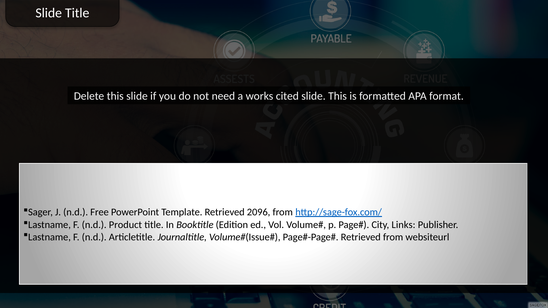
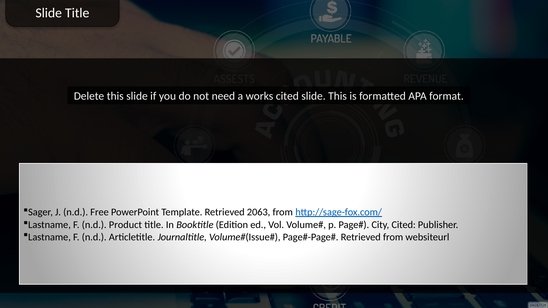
2096: 2096 -> 2063
City Links: Links -> Cited
